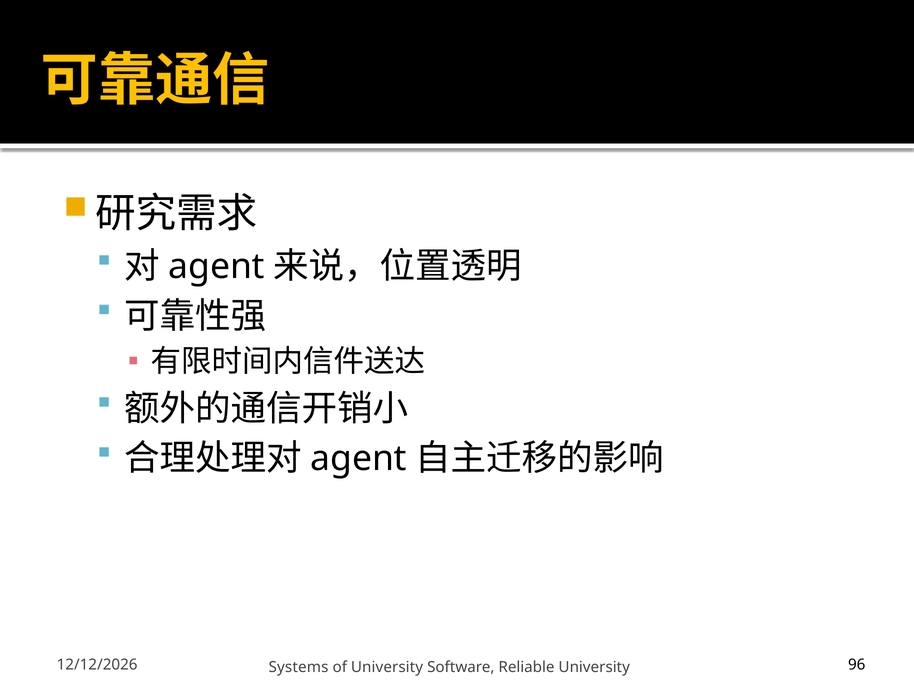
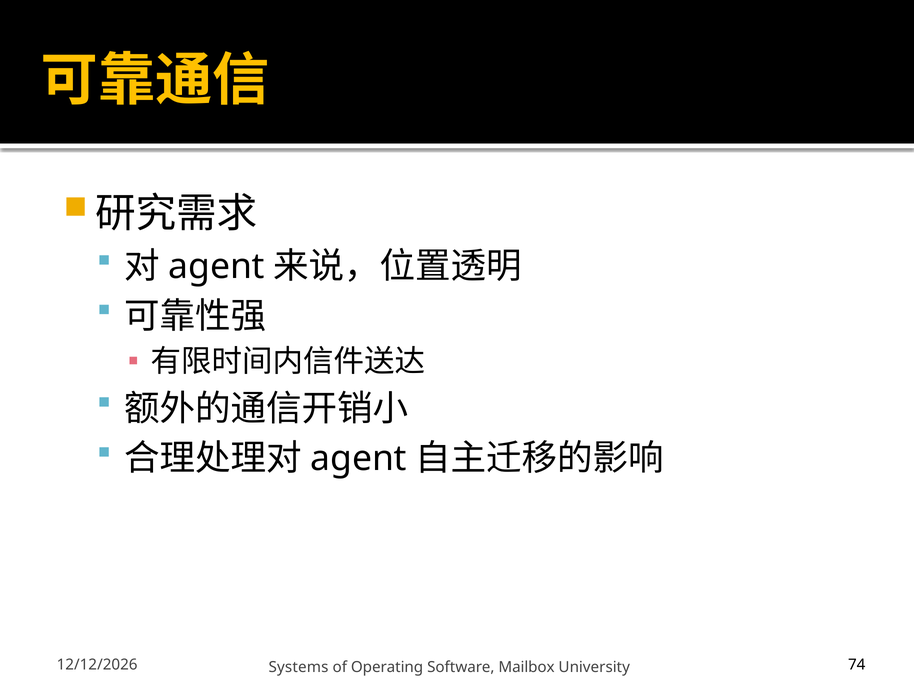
of University: University -> Operating
Reliable: Reliable -> Mailbox
96: 96 -> 74
